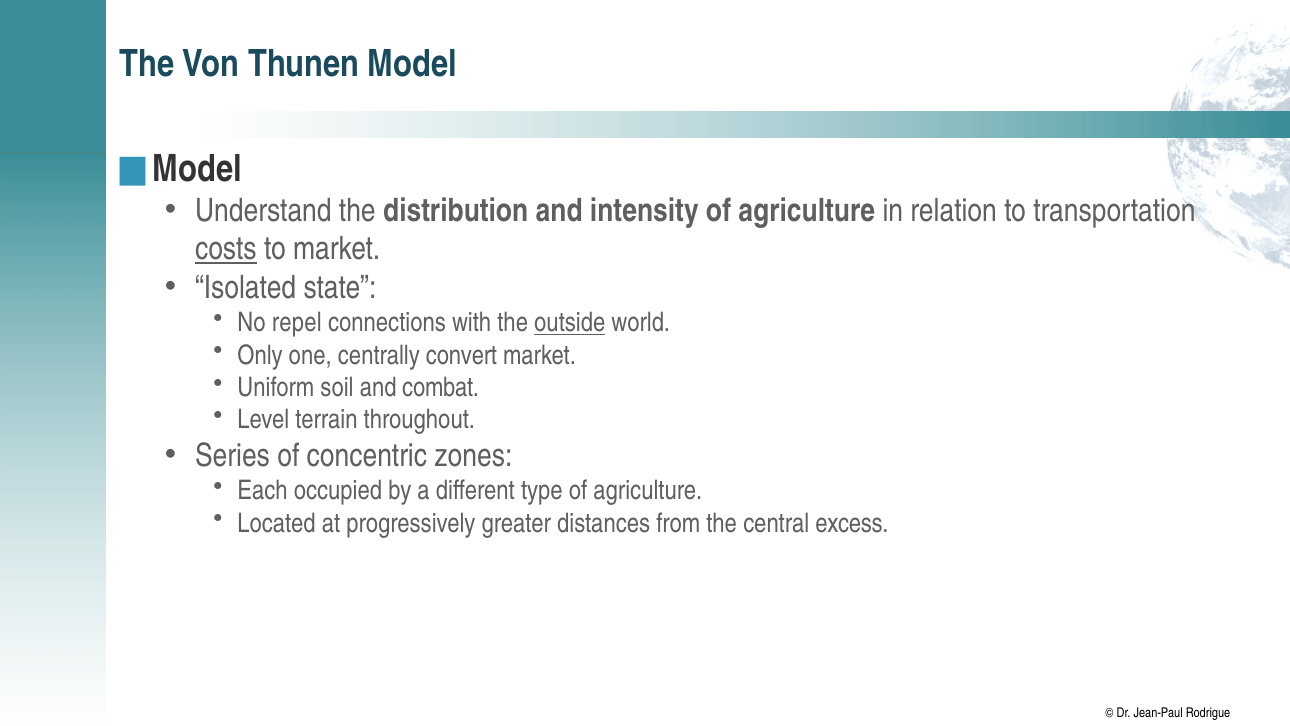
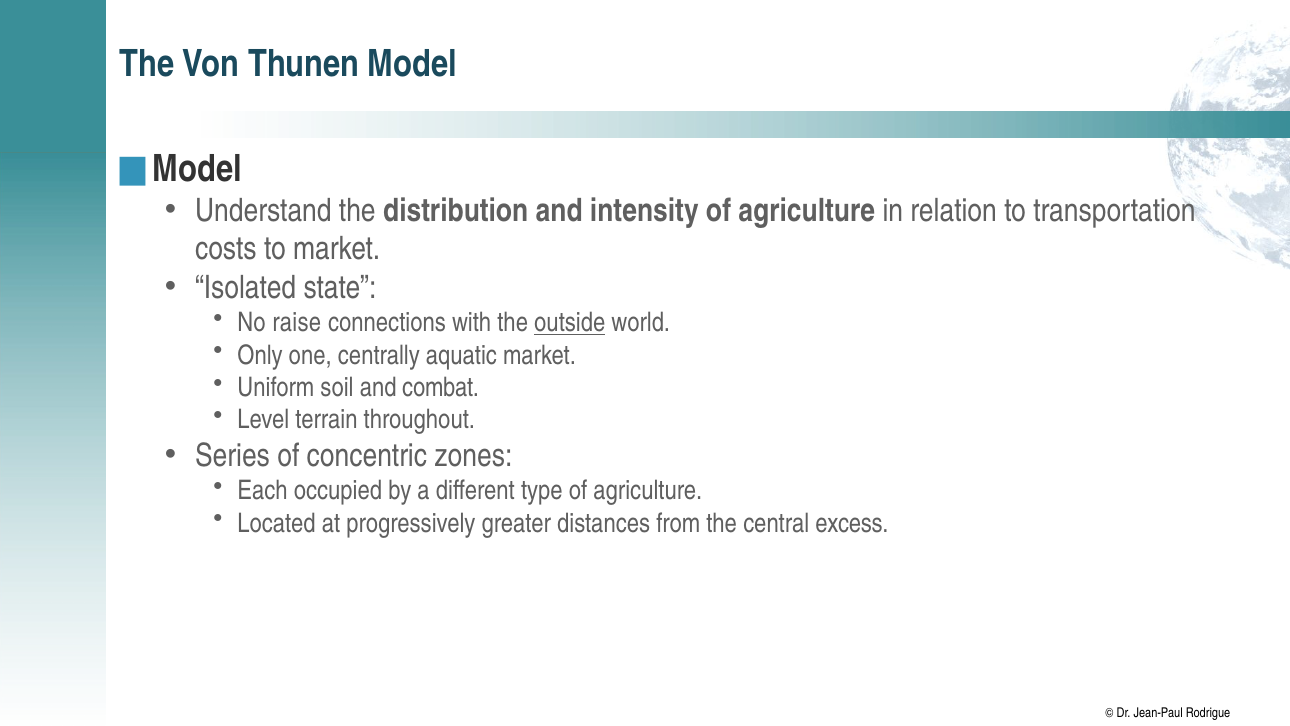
costs underline: present -> none
repel: repel -> raise
convert: convert -> aquatic
